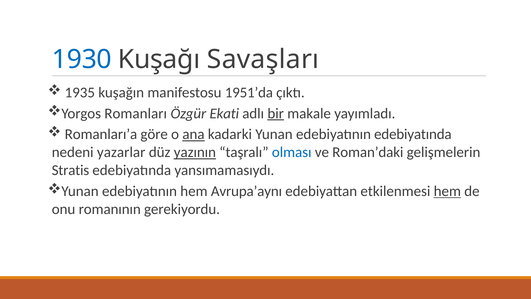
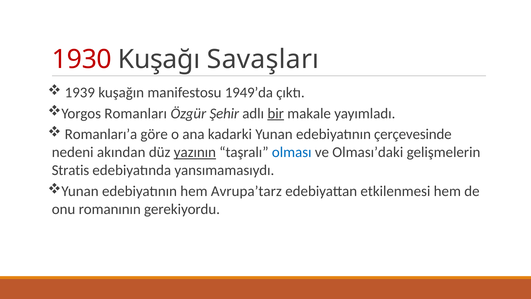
1930 colour: blue -> red
1935: 1935 -> 1939
1951’da: 1951’da -> 1949’da
Ekati: Ekati -> Şehir
ana underline: present -> none
edebiyatının edebiyatında: edebiyatında -> çerçevesinde
yazarlar: yazarlar -> akından
Roman’daki: Roman’daki -> Olması’daki
Avrupa’aynı: Avrupa’aynı -> Avrupa’tarz
hem at (447, 191) underline: present -> none
